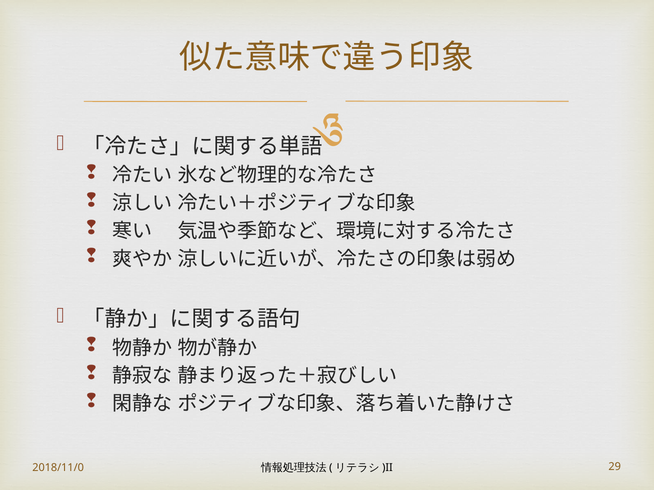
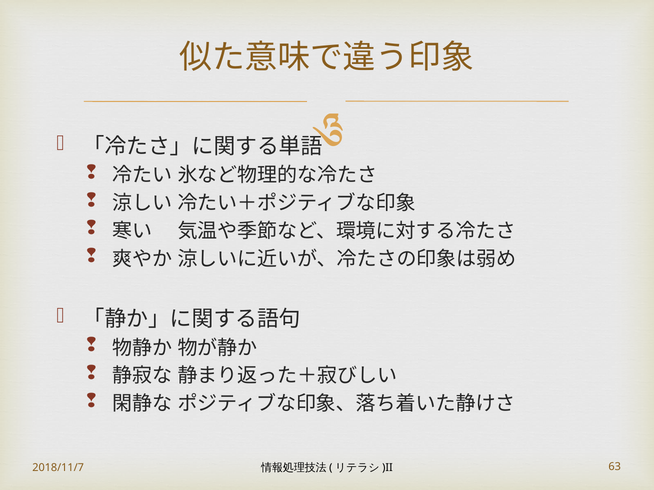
2018/11/0: 2018/11/0 -> 2018/11/7
29: 29 -> 63
